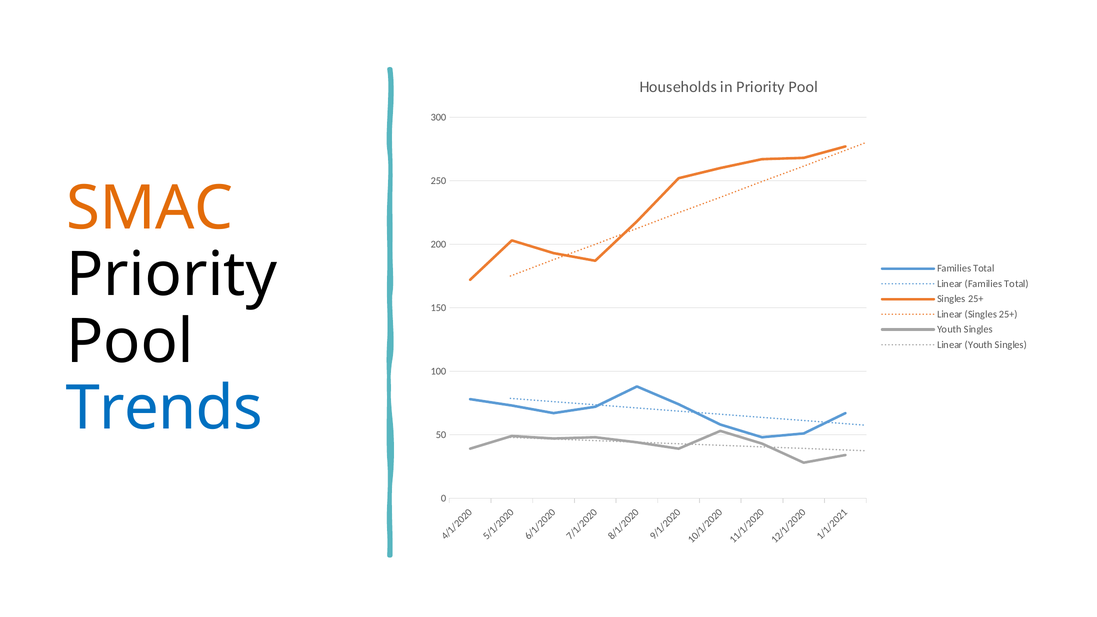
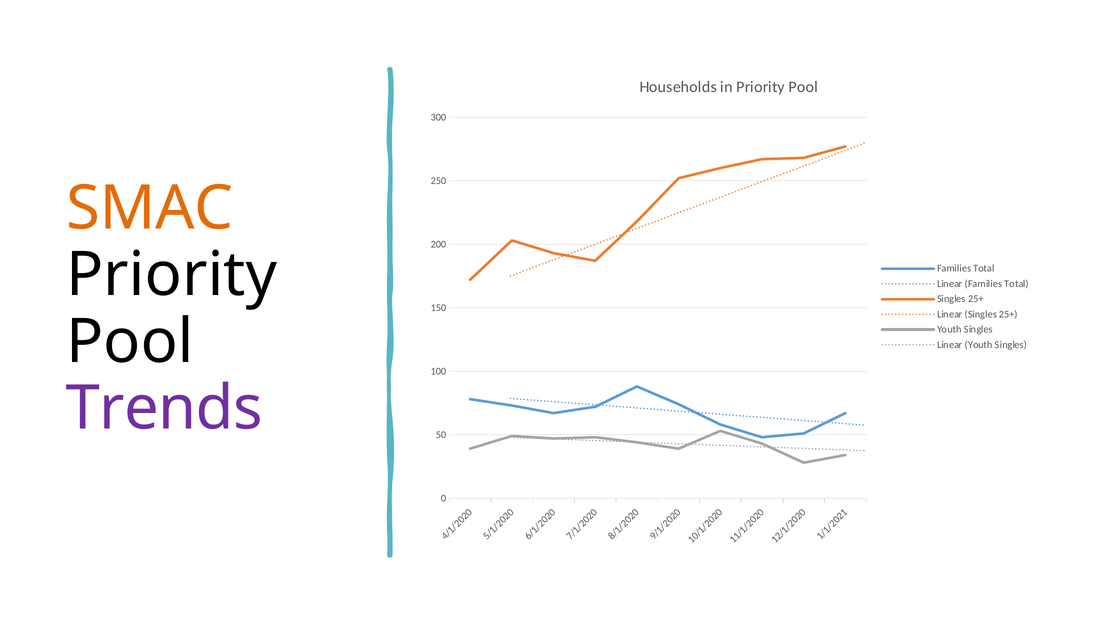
Trends colour: blue -> purple
